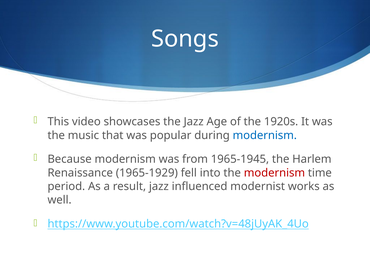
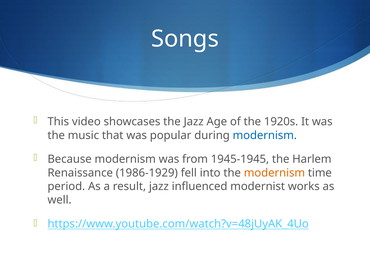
1965-1945: 1965-1945 -> 1945-1945
1965-1929: 1965-1929 -> 1986-1929
modernism at (274, 172) colour: red -> orange
